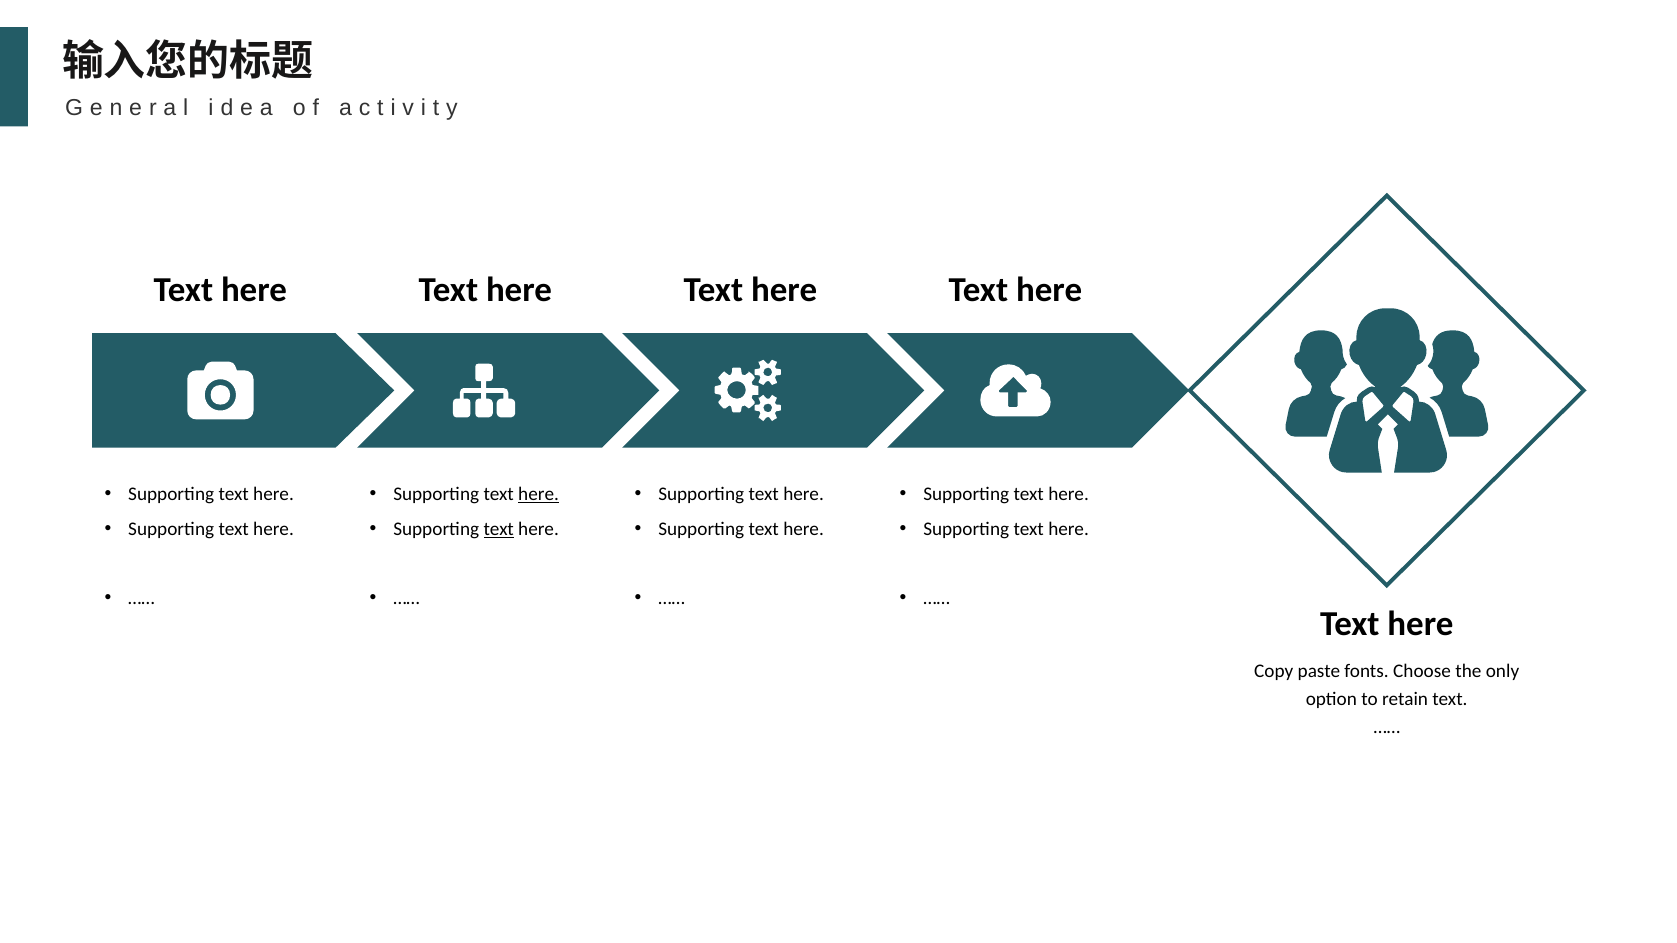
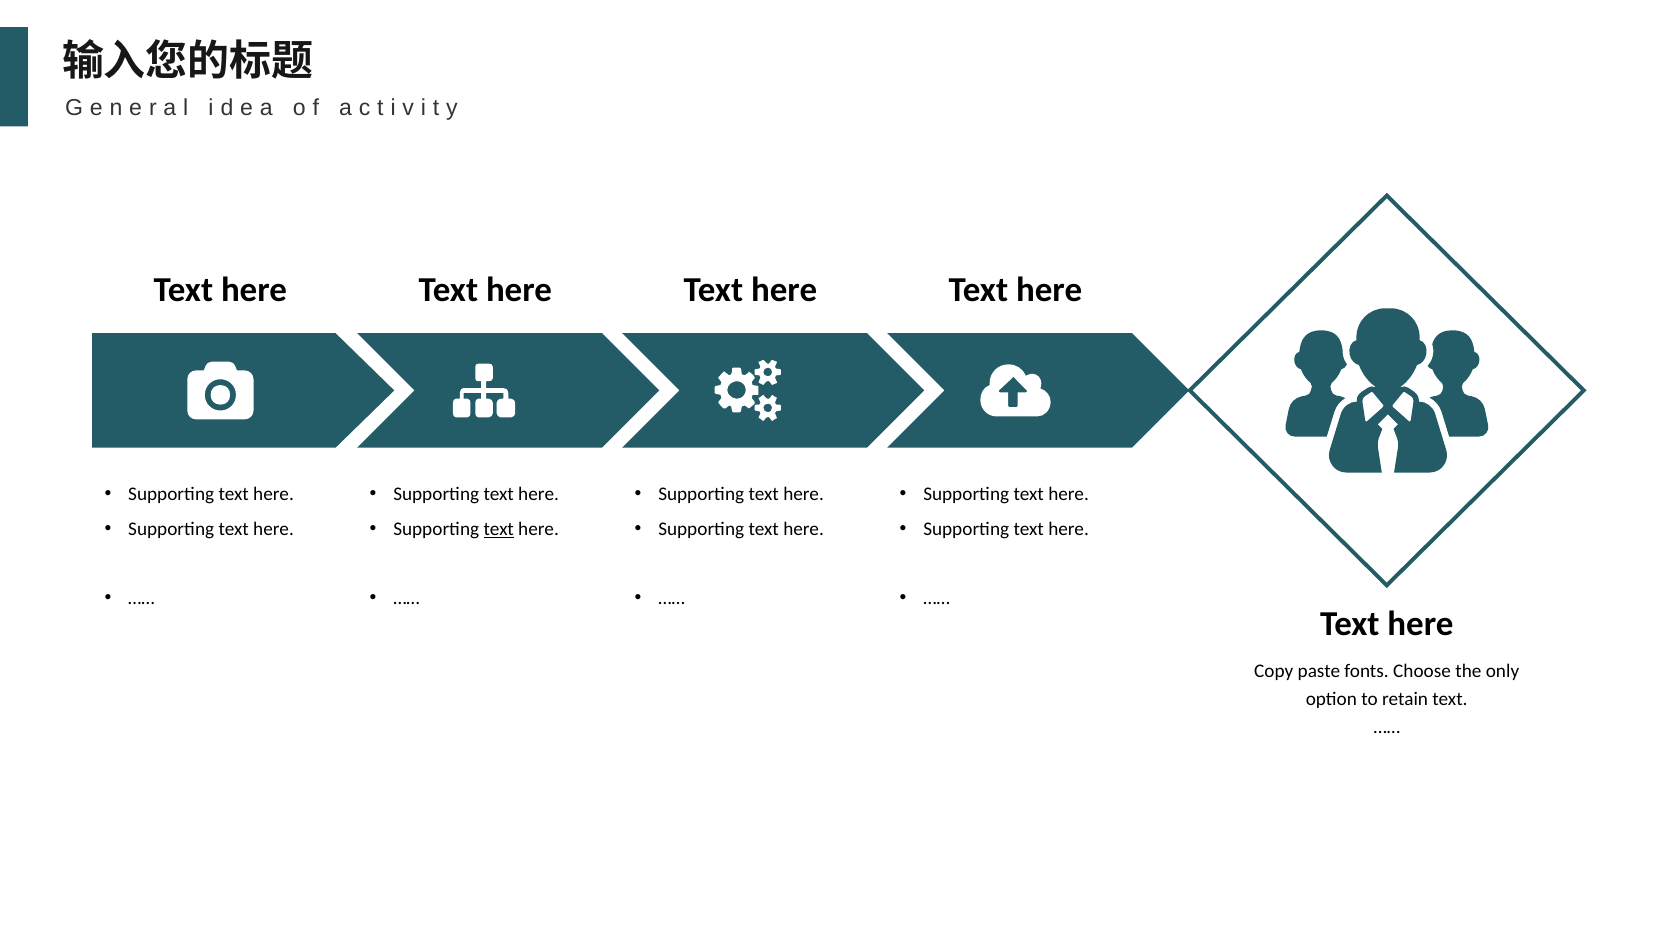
here at (539, 494) underline: present -> none
